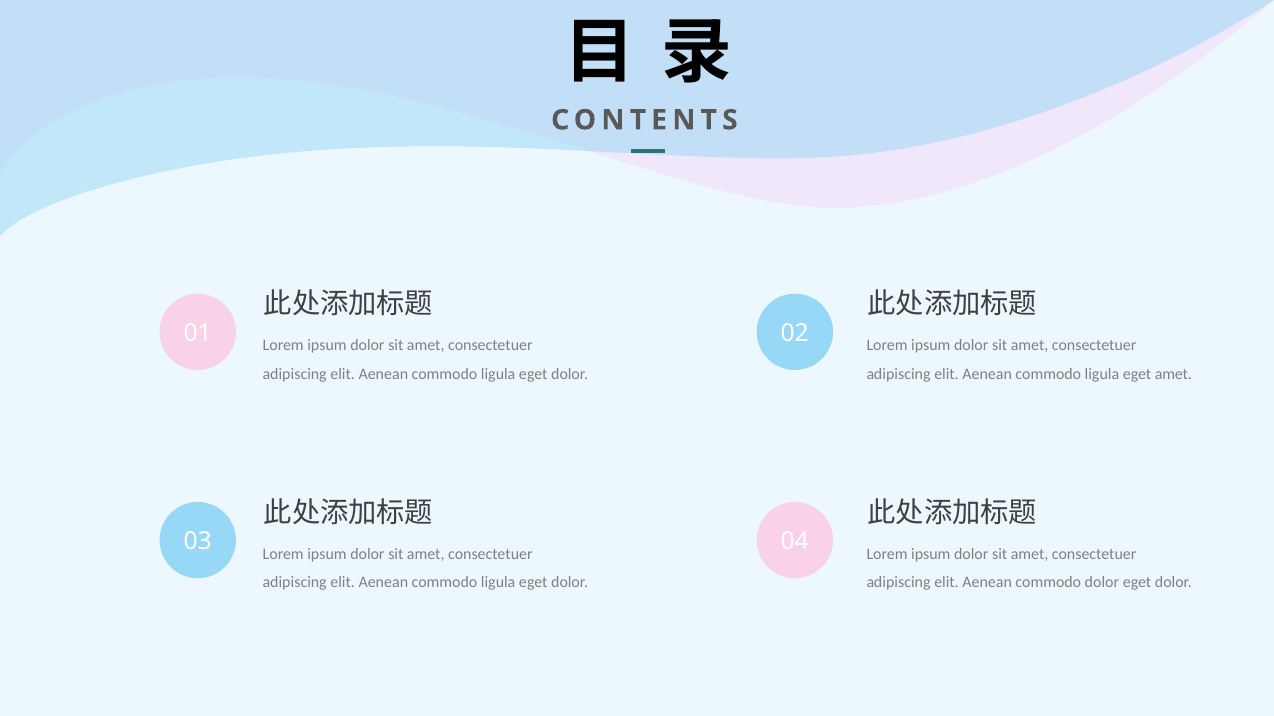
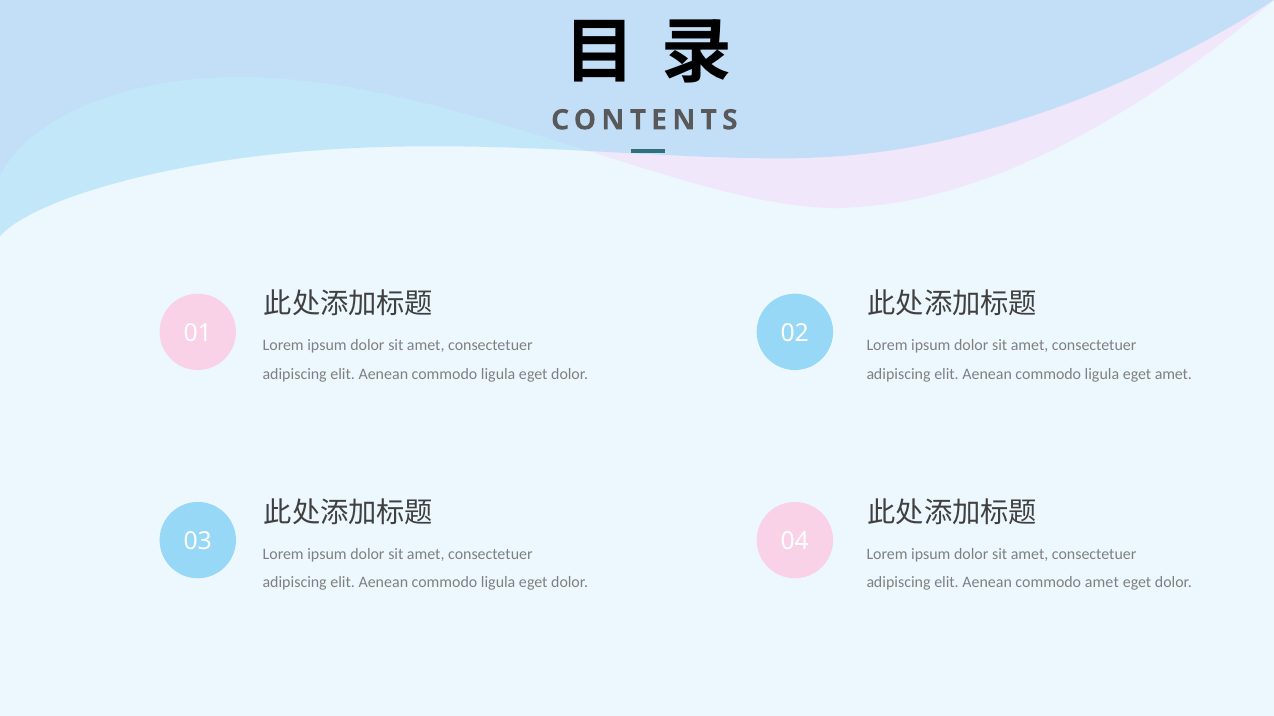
commodo dolor: dolor -> amet
